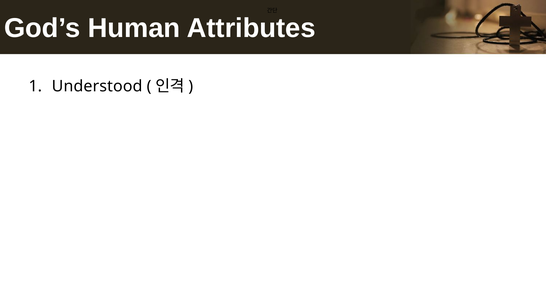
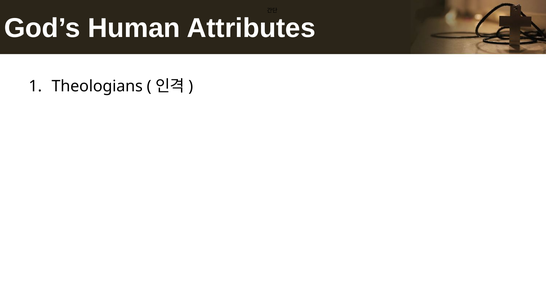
Understood: Understood -> Theologians
